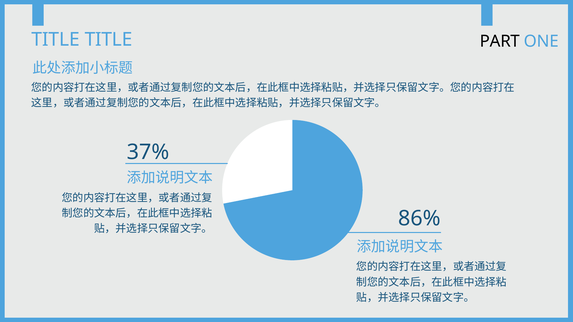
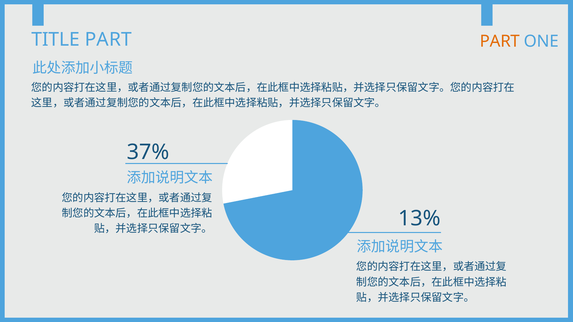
TITLE TITLE: TITLE -> PART
PART at (500, 42) colour: black -> orange
86%: 86% -> 13%
